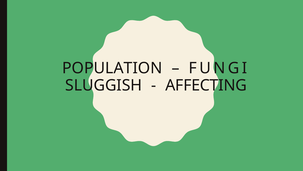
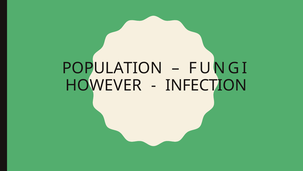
SLUGGISH: SLUGGISH -> HOWEVER
AFFECTING: AFFECTING -> INFECTION
